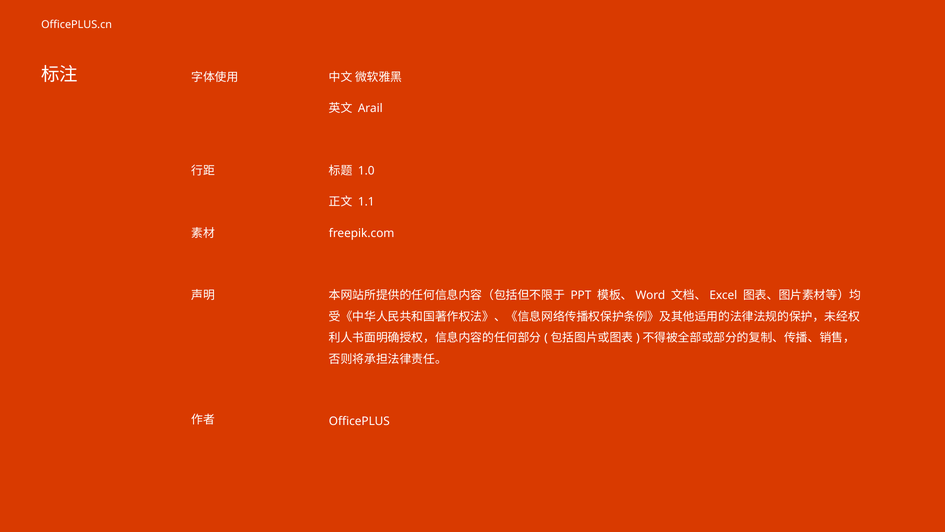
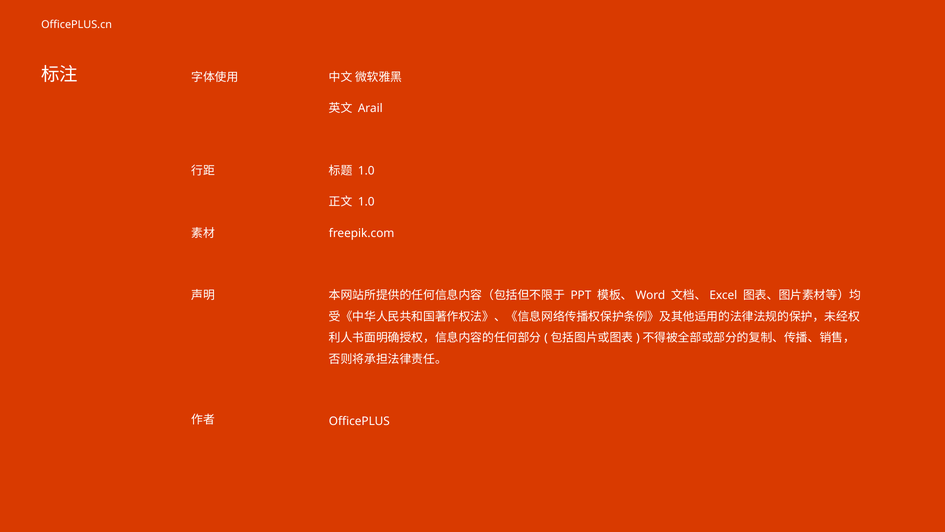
1.1 at (366, 202): 1.1 -> 1.0
